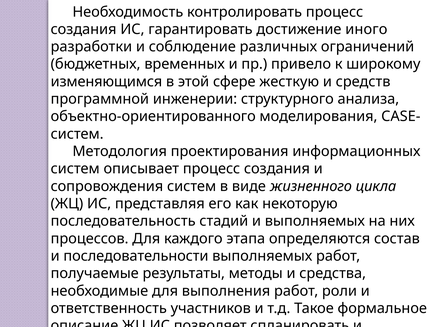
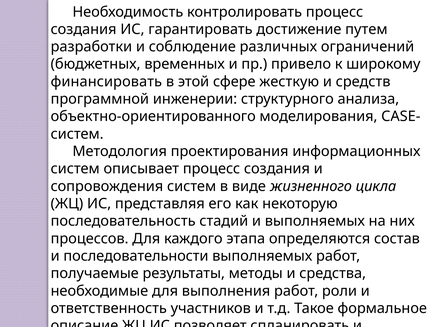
иного: иного -> путем
изменяющимся: изменяющимся -> финансировать
